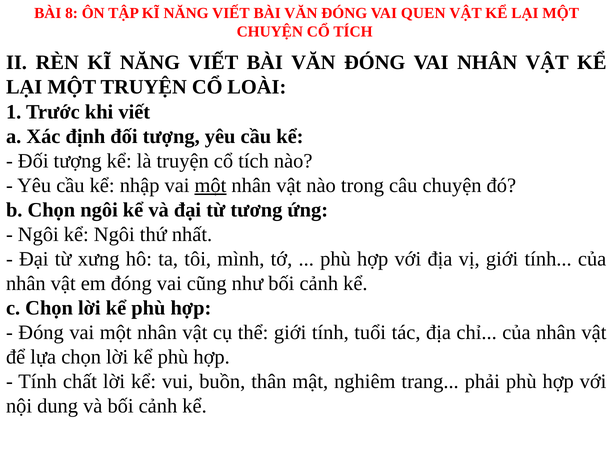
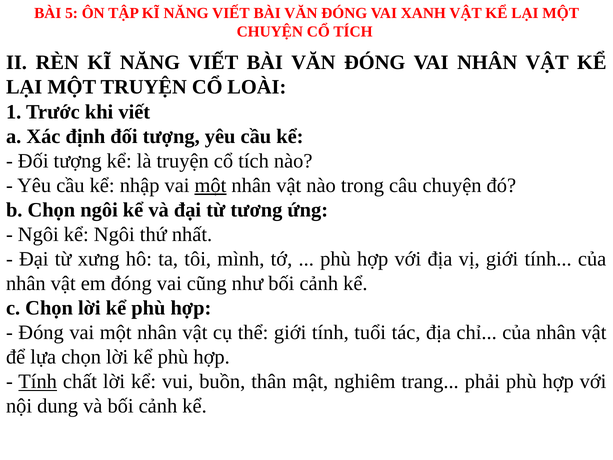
8: 8 -> 5
QUEN: QUEN -> XANH
Tính at (38, 381) underline: none -> present
